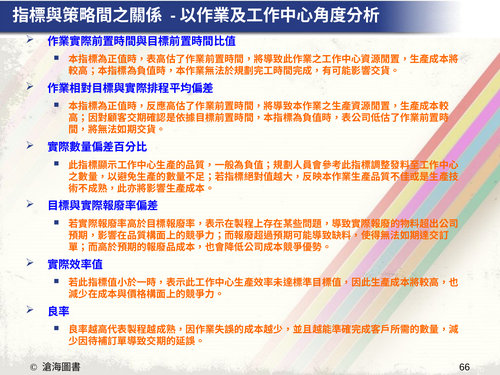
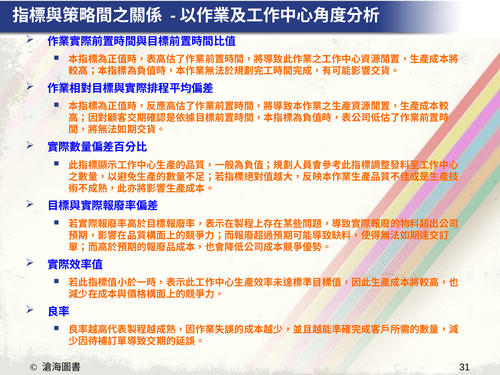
66: 66 -> 31
